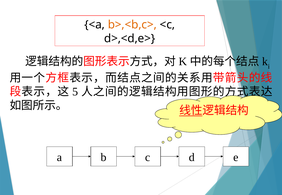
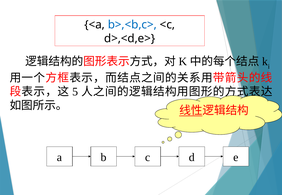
b>,<b,c> colour: orange -> blue
